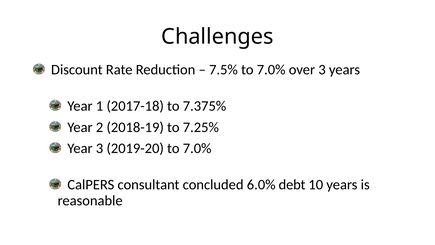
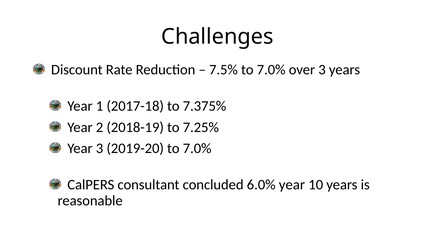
6.0% debt: debt -> year
